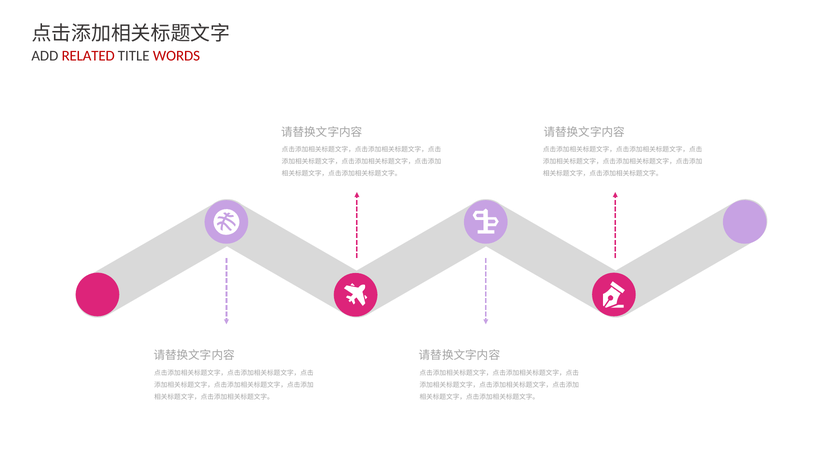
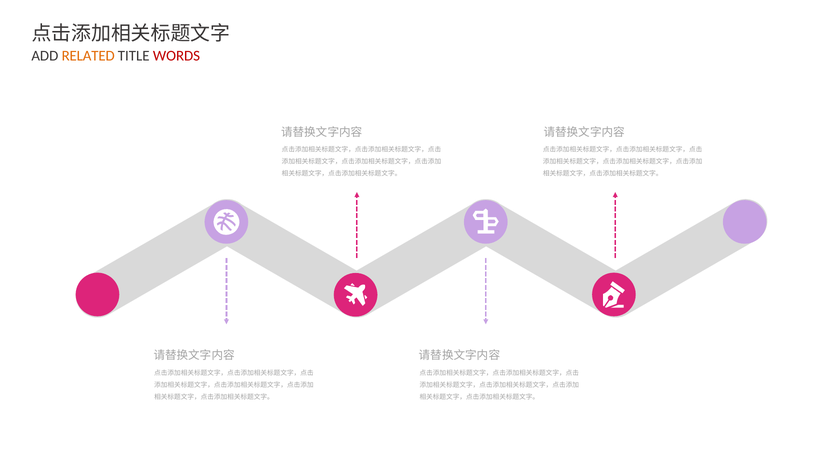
RELATED colour: red -> orange
